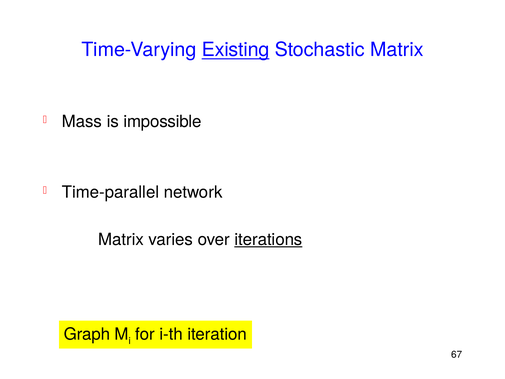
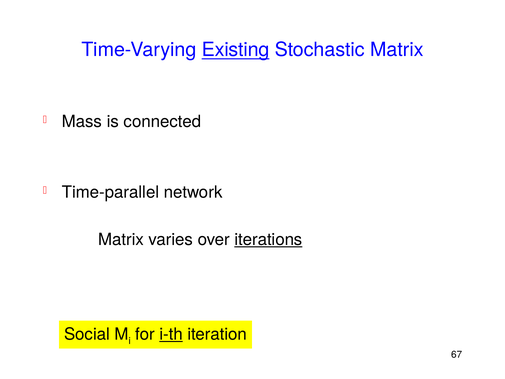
impossible: impossible -> connected
Graph: Graph -> Social
i-th underline: none -> present
